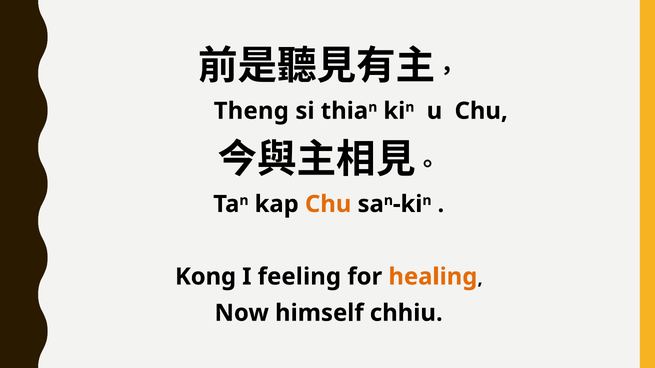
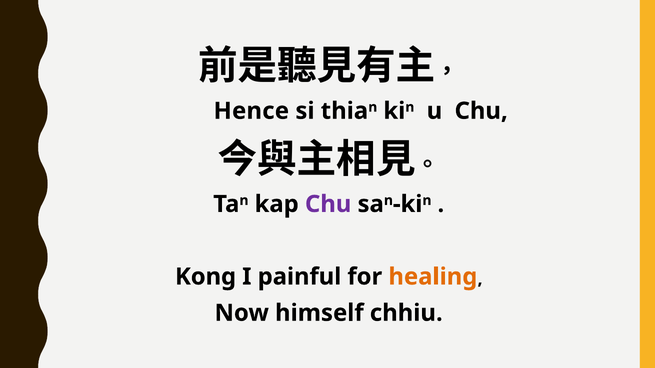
Theng: Theng -> Hence
Chu at (328, 204) colour: orange -> purple
feeling: feeling -> painful
